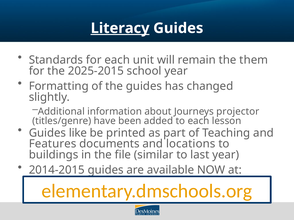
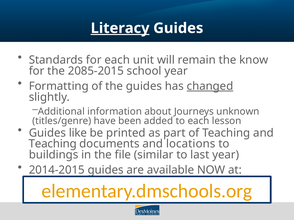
them: them -> know
2025-2015: 2025-2015 -> 2085-2015
changed underline: none -> present
projector: projector -> unknown
Features at (53, 144): Features -> Teaching
